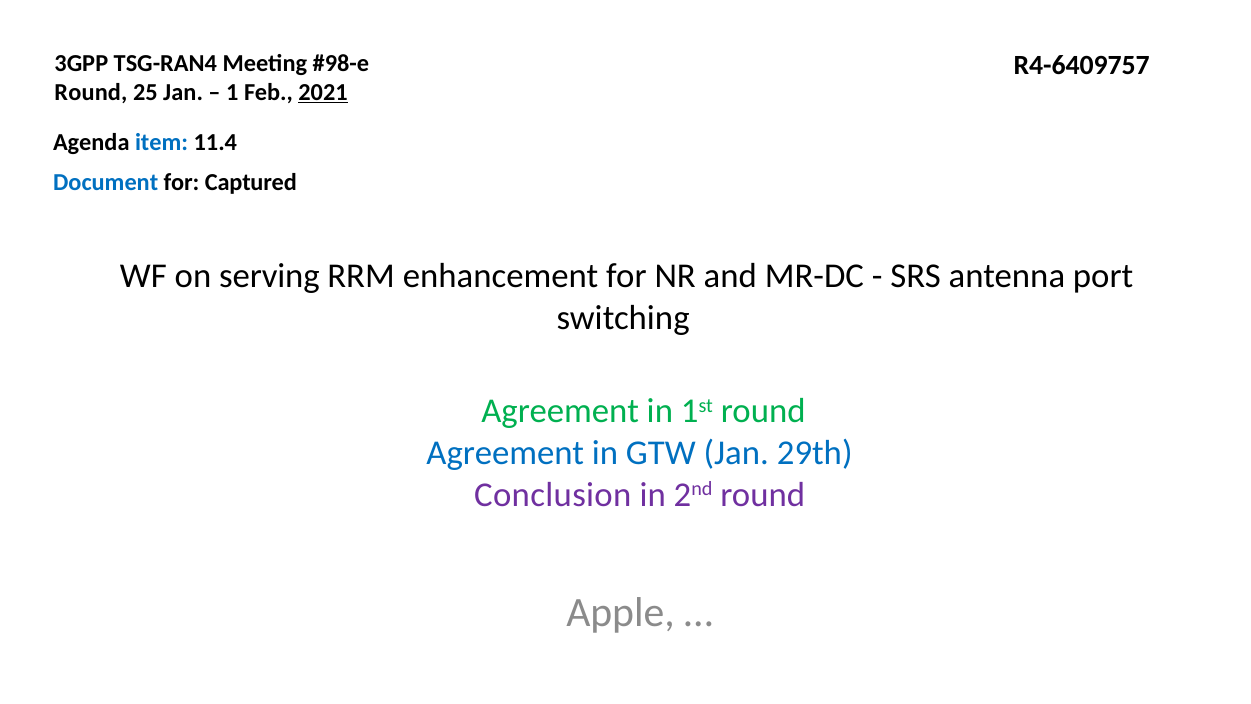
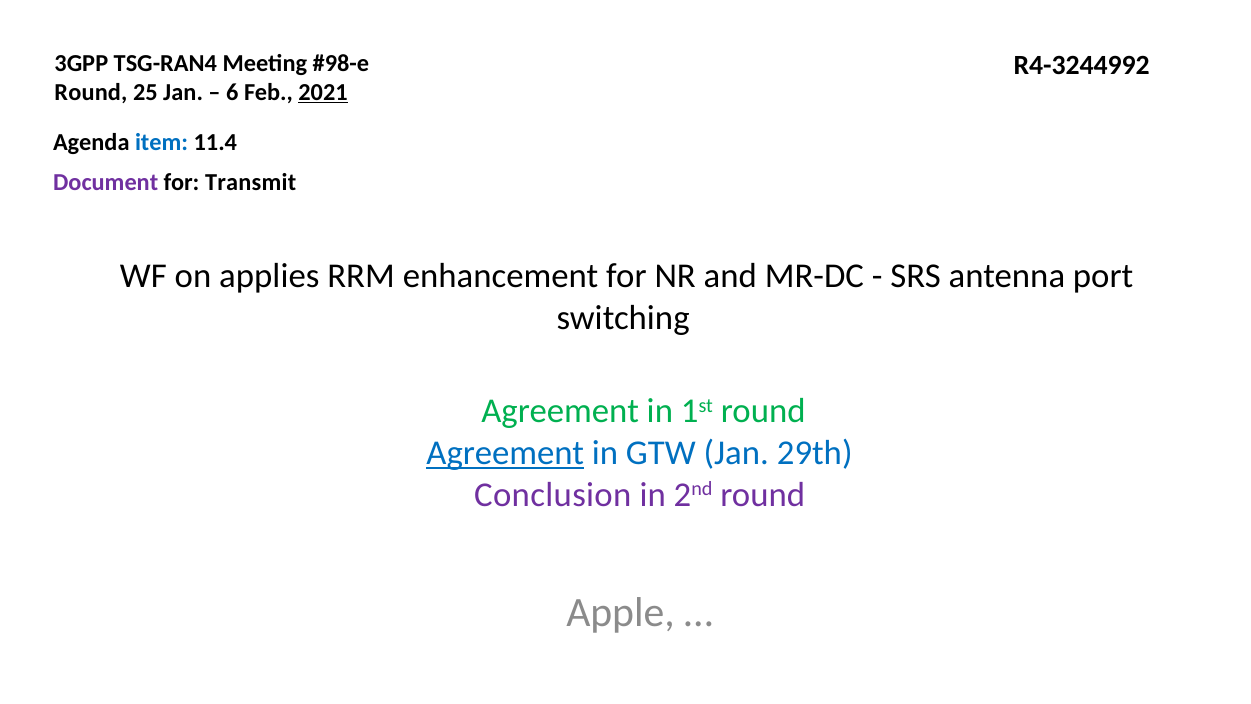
R4-6409757: R4-6409757 -> R4-3244992
1: 1 -> 6
Document colour: blue -> purple
Captured: Captured -> Transmit
serving: serving -> applies
Agreement at (505, 453) underline: none -> present
